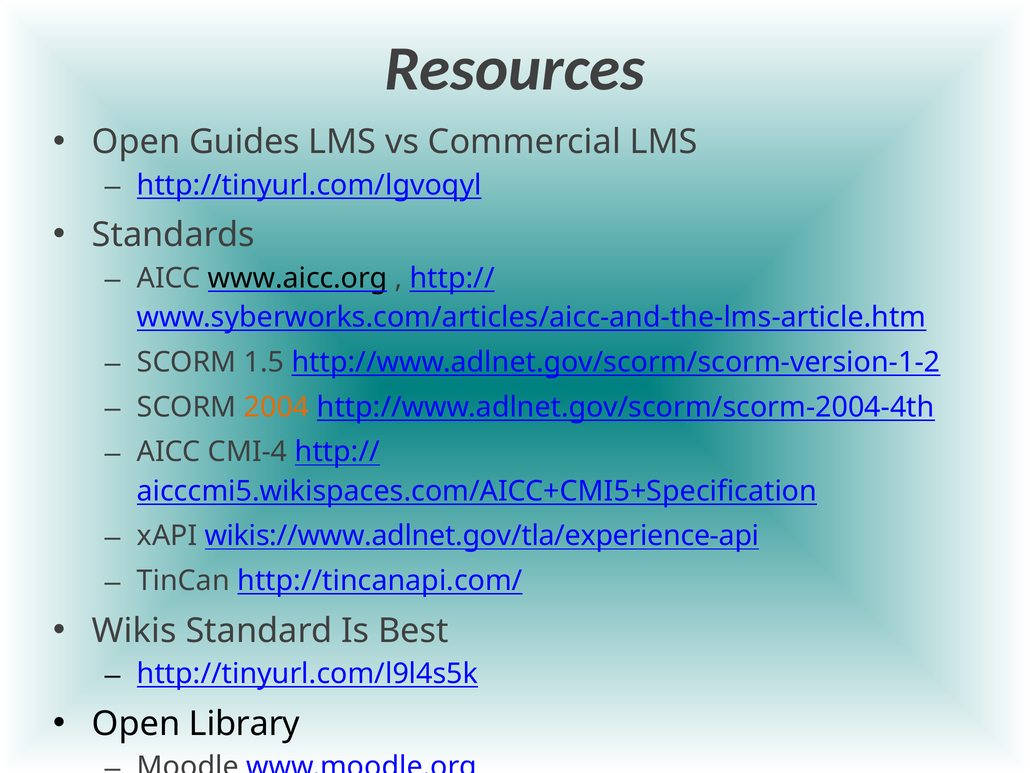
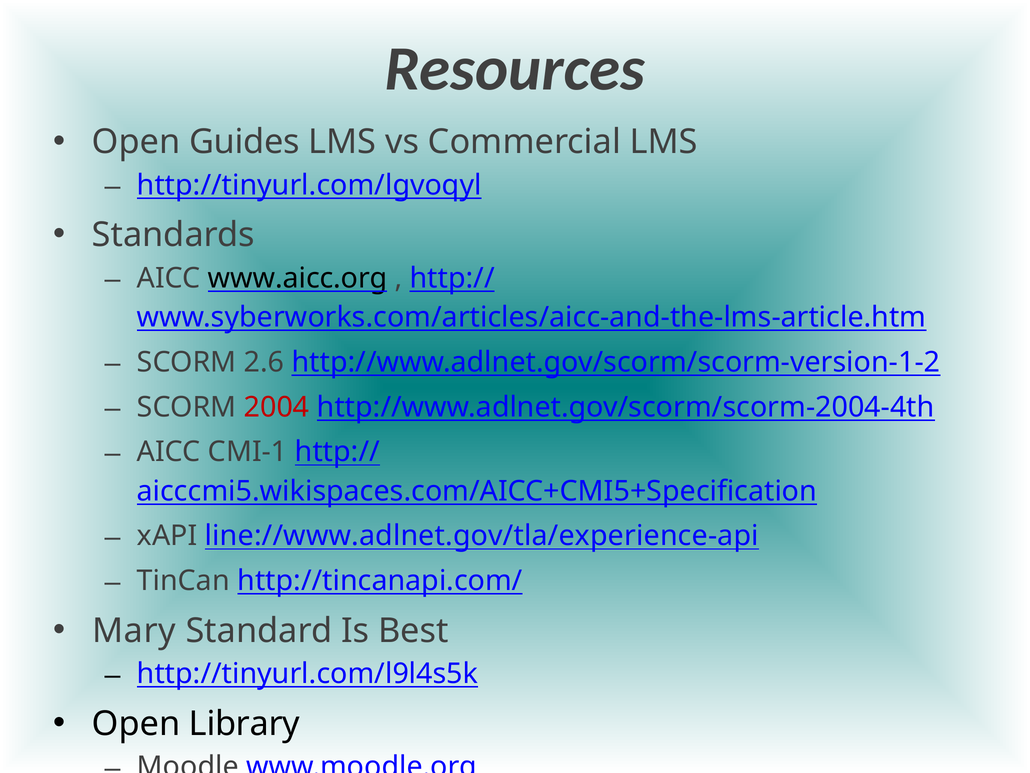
1.5: 1.5 -> 2.6
2004 colour: orange -> red
CMI-4: CMI-4 -> CMI-1
wikis://www.adlnet.gov/tla/experience-api: wikis://www.adlnet.gov/tla/experience-api -> line://www.adlnet.gov/tla/experience-api
Wikis: Wikis -> Mary
